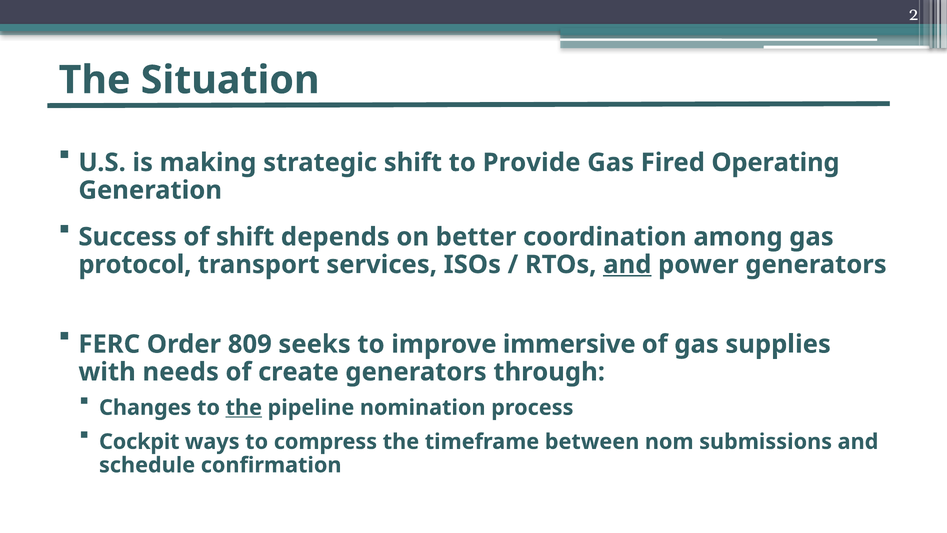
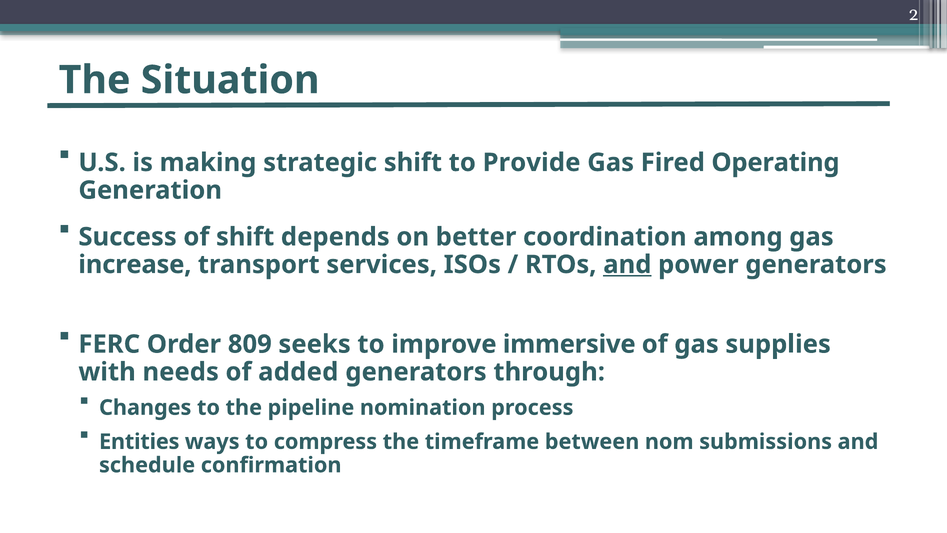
protocol: protocol -> increase
create: create -> added
the at (244, 407) underline: present -> none
Cockpit: Cockpit -> Entities
